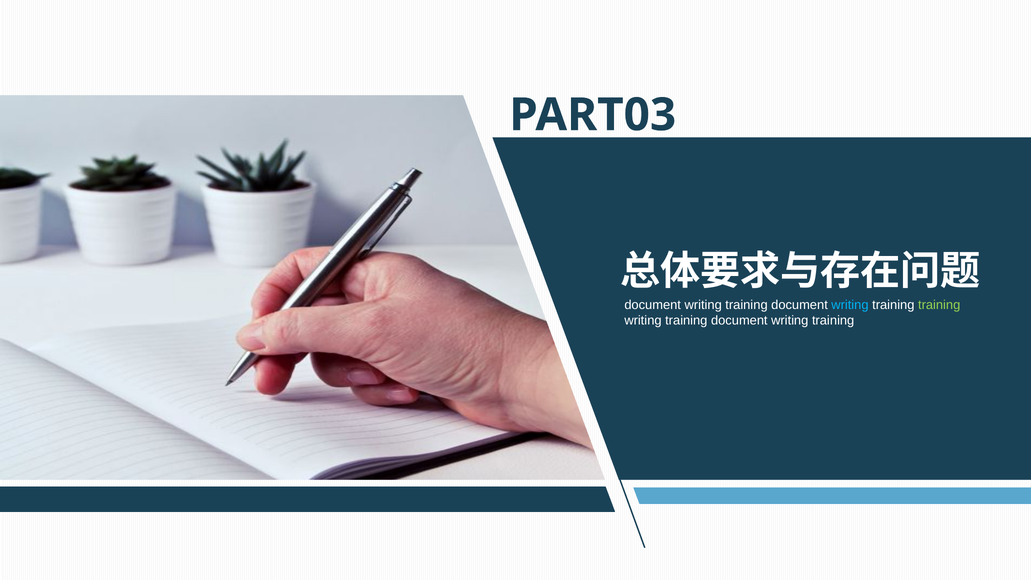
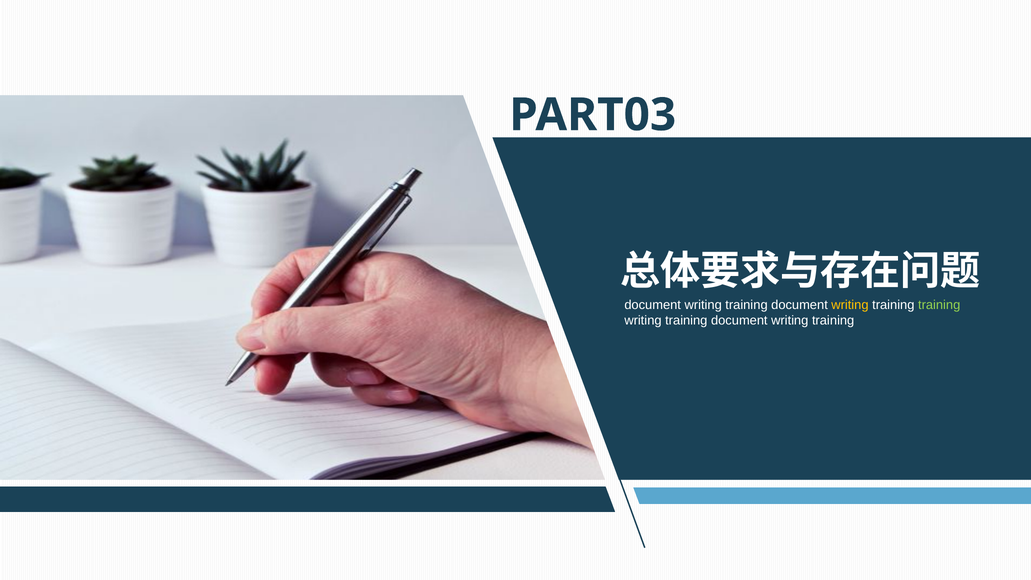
writing at (850, 305) colour: light blue -> yellow
